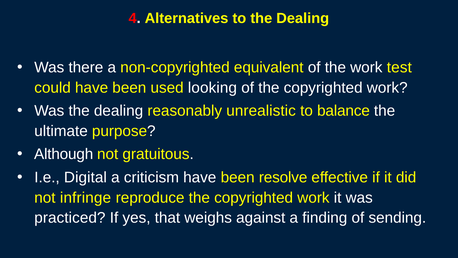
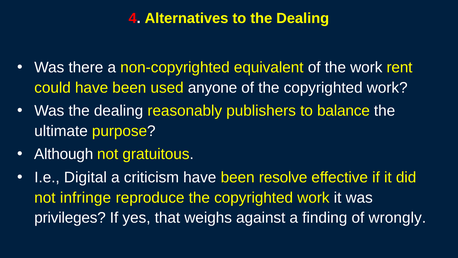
test: test -> rent
looking: looking -> anyone
unrealistic: unrealistic -> publishers
practiced: practiced -> privileges
sending: sending -> wrongly
